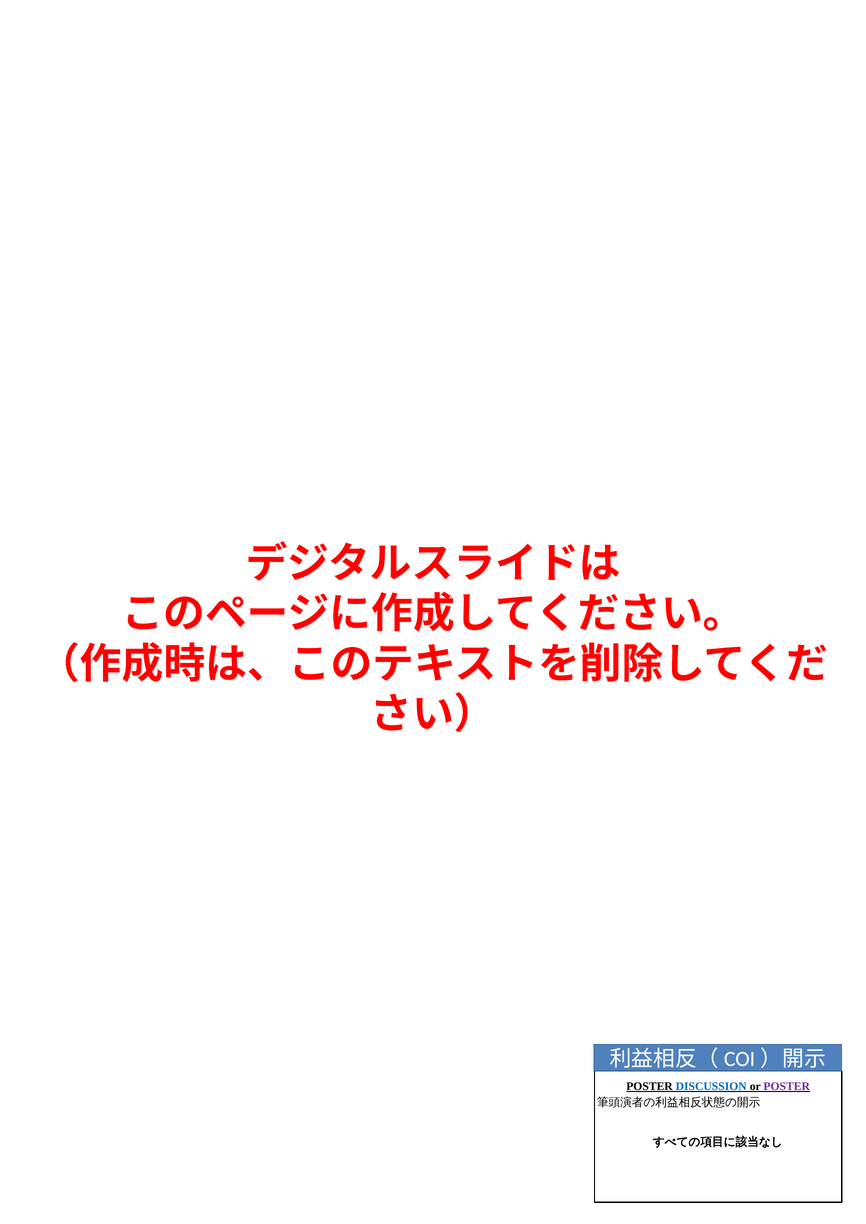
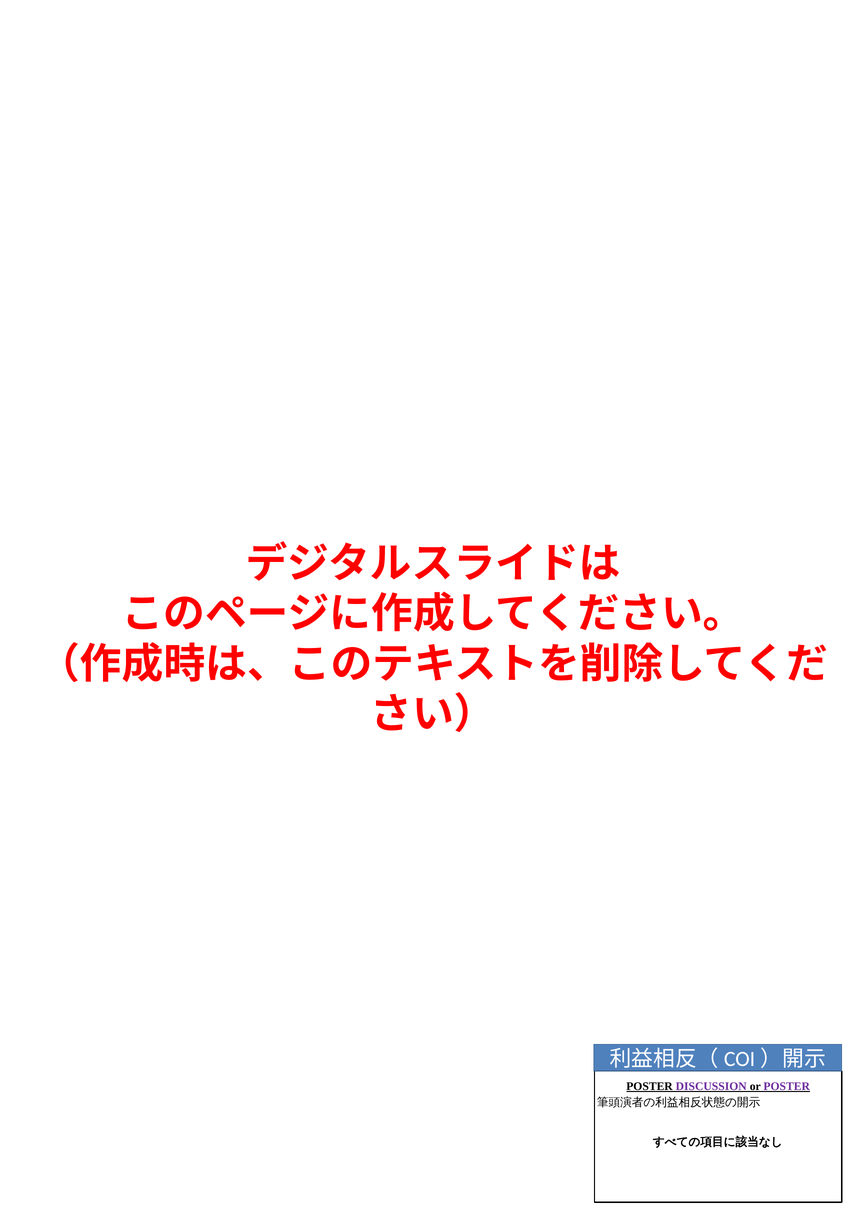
DISCUSSION colour: blue -> purple
